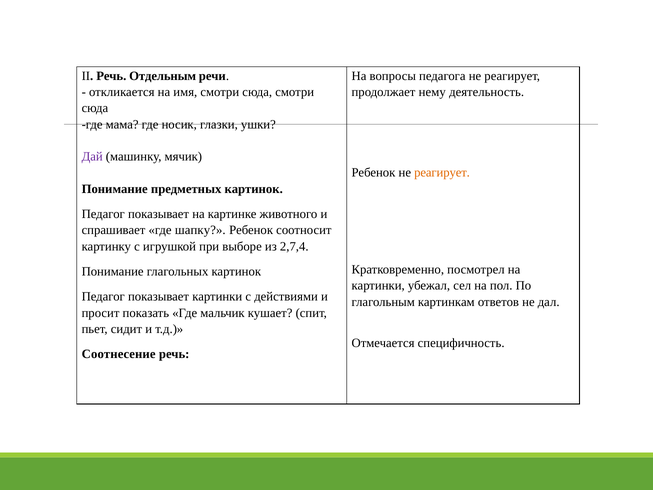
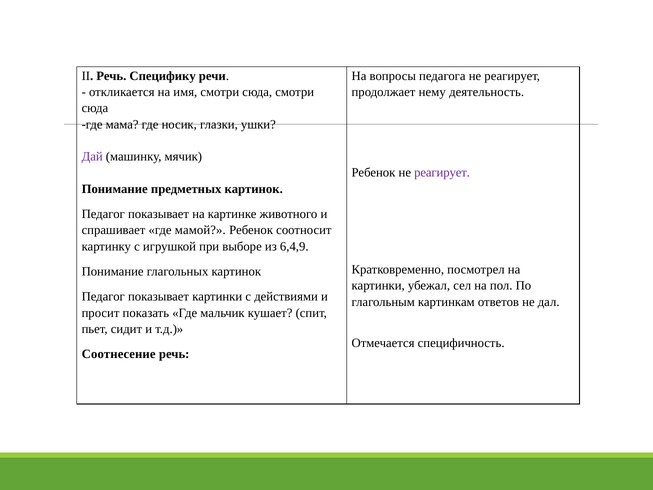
Отдельным: Отдельным -> Специфику
реагирует at (442, 173) colour: orange -> purple
шапку: шапку -> мамой
2,7,4: 2,7,4 -> 6,4,9
